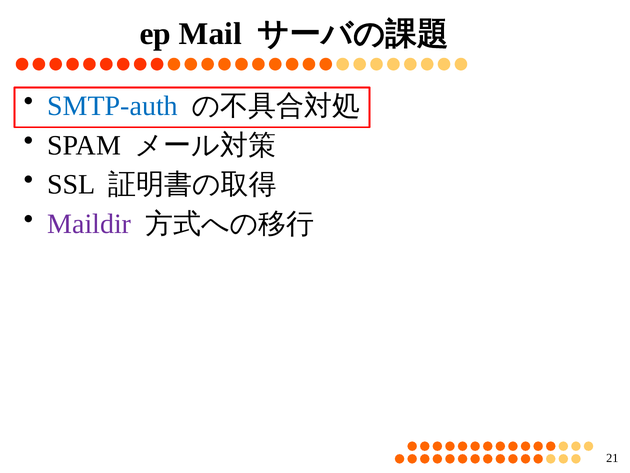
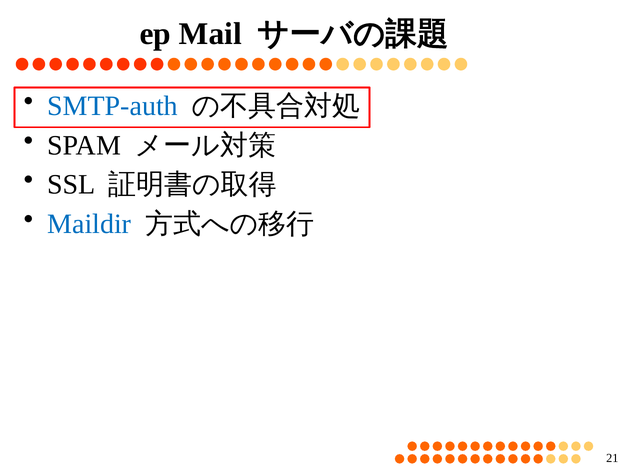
Maildir colour: purple -> blue
